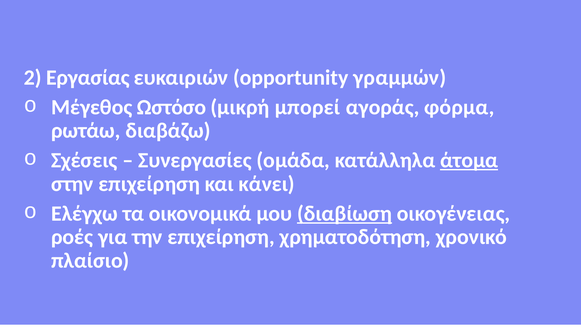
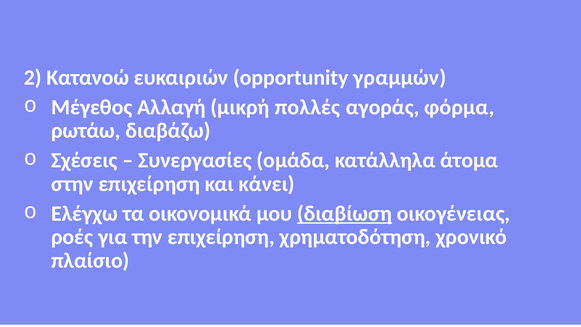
Εργασίας: Εργασίας -> Κατανοώ
Ωστόσο: Ωστόσο -> Αλλαγή
μπορεί: μπορεί -> πολλές
άτομα underline: present -> none
